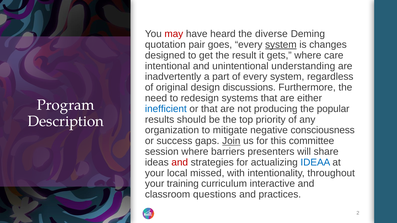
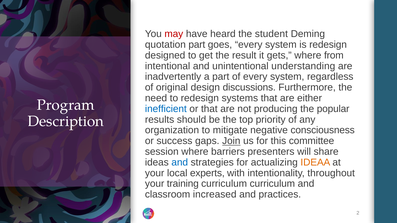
diverse: diverse -> student
quotation pair: pair -> part
system at (281, 45) underline: present -> none
is changes: changes -> redesign
care: care -> from
and at (180, 163) colour: red -> blue
IDEAA colour: blue -> orange
missed: missed -> experts
curriculum interactive: interactive -> curriculum
questions: questions -> increased
